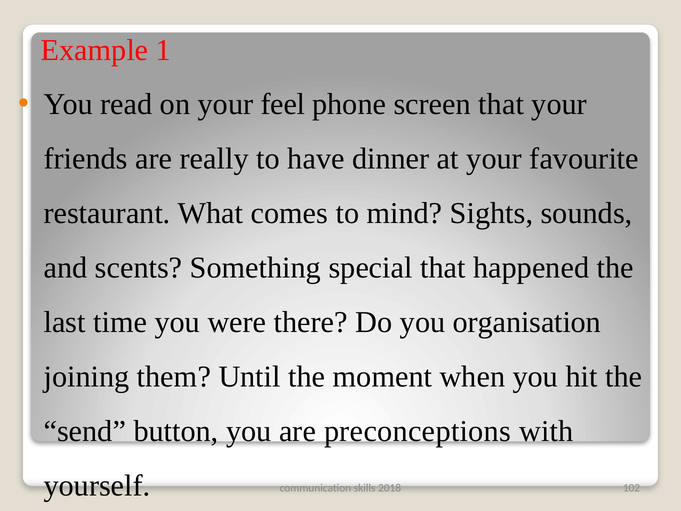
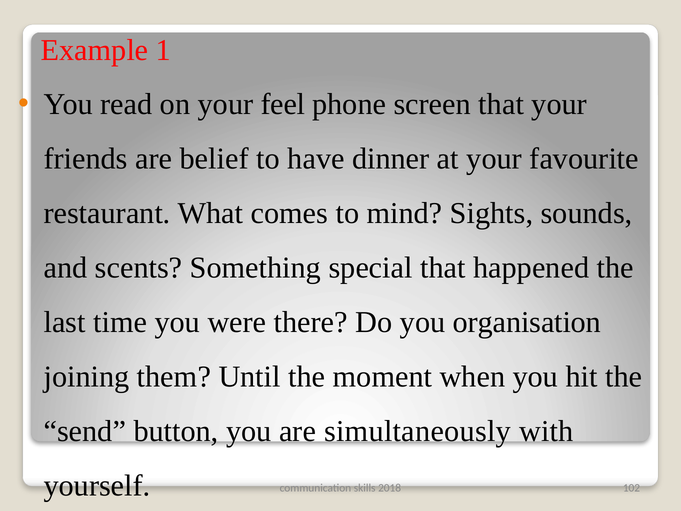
really: really -> belief
preconceptions: preconceptions -> simultaneously
